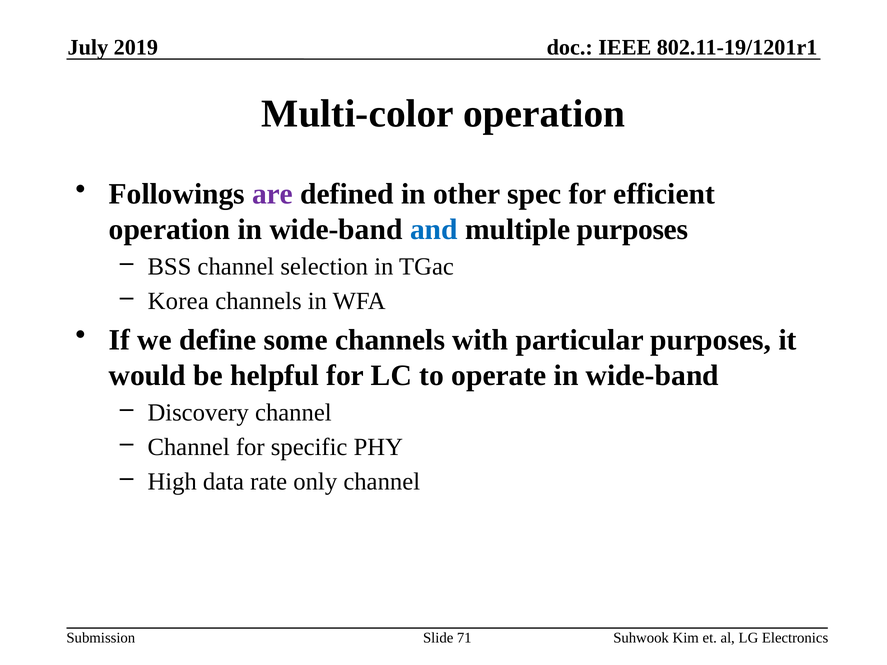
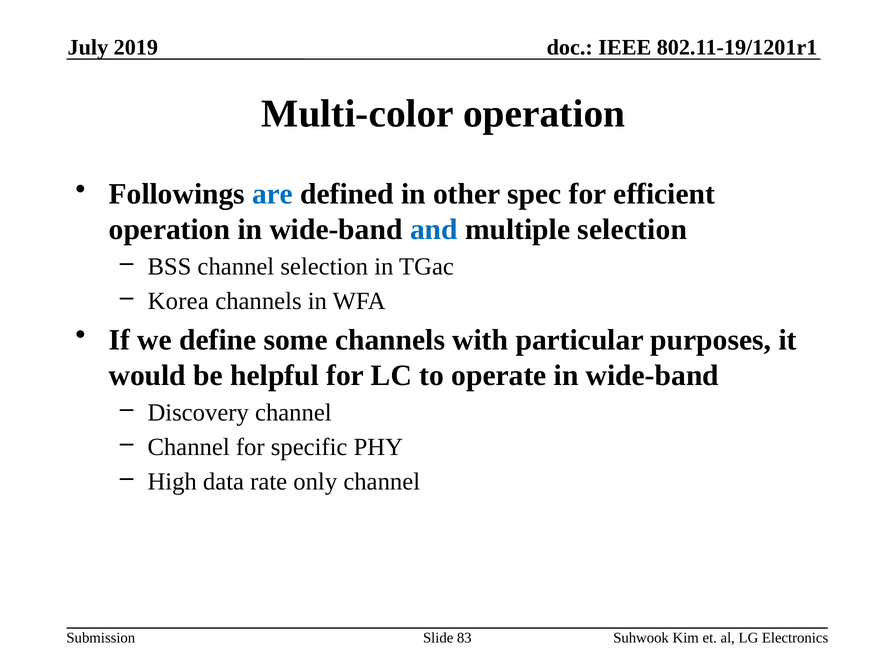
are colour: purple -> blue
multiple purposes: purposes -> selection
71: 71 -> 83
